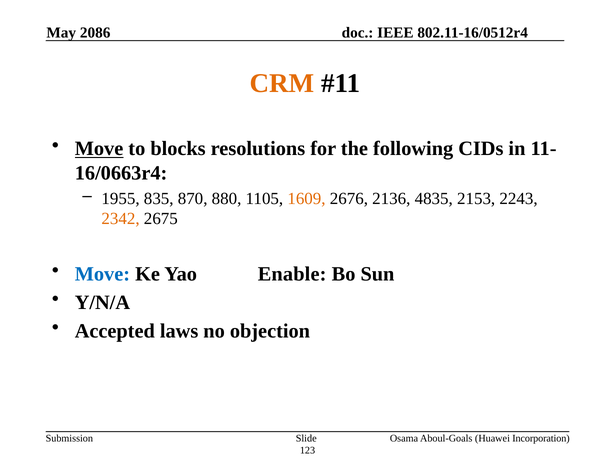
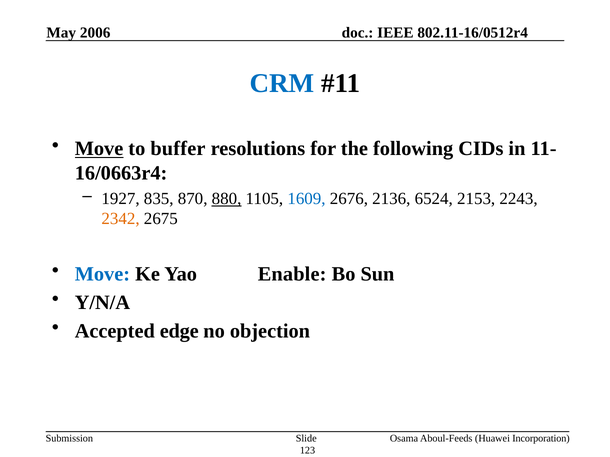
2086: 2086 -> 2006
CRM colour: orange -> blue
blocks: blocks -> buffer
1955: 1955 -> 1927
880 underline: none -> present
1609 colour: orange -> blue
4835: 4835 -> 6524
laws: laws -> edge
Aboul-Goals: Aboul-Goals -> Aboul-Feeds
